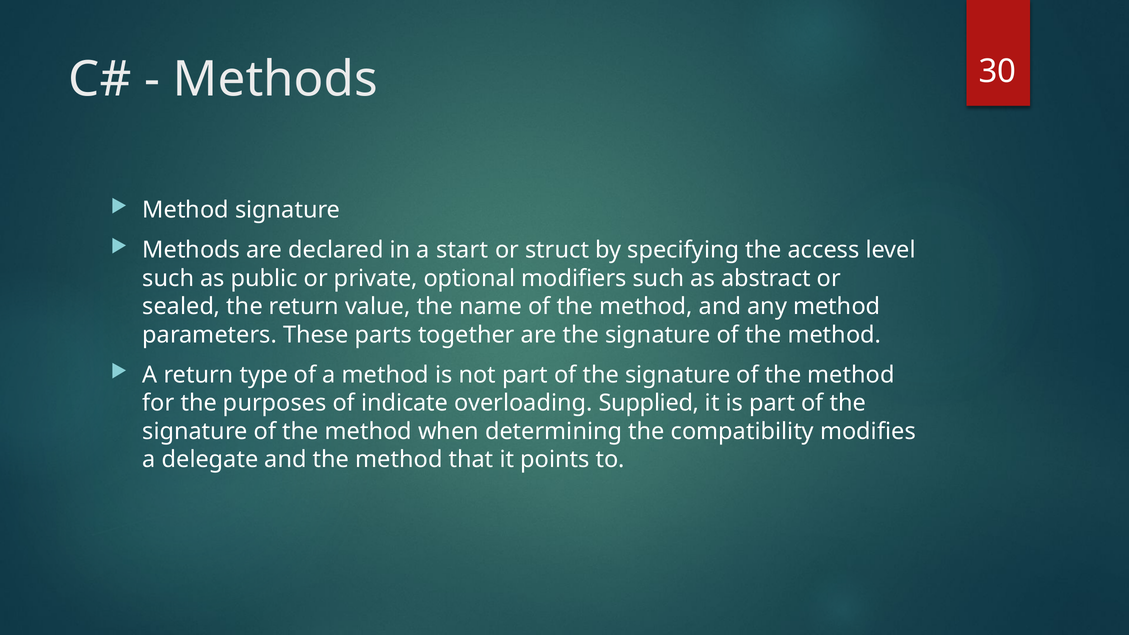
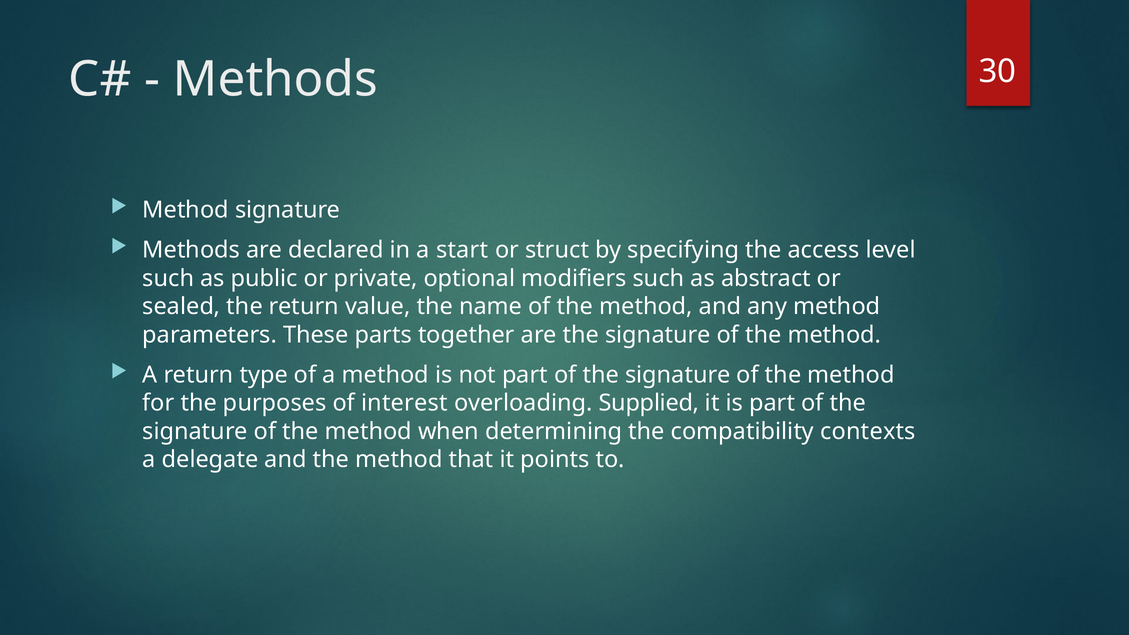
indicate: indicate -> interest
modifies: modifies -> contexts
